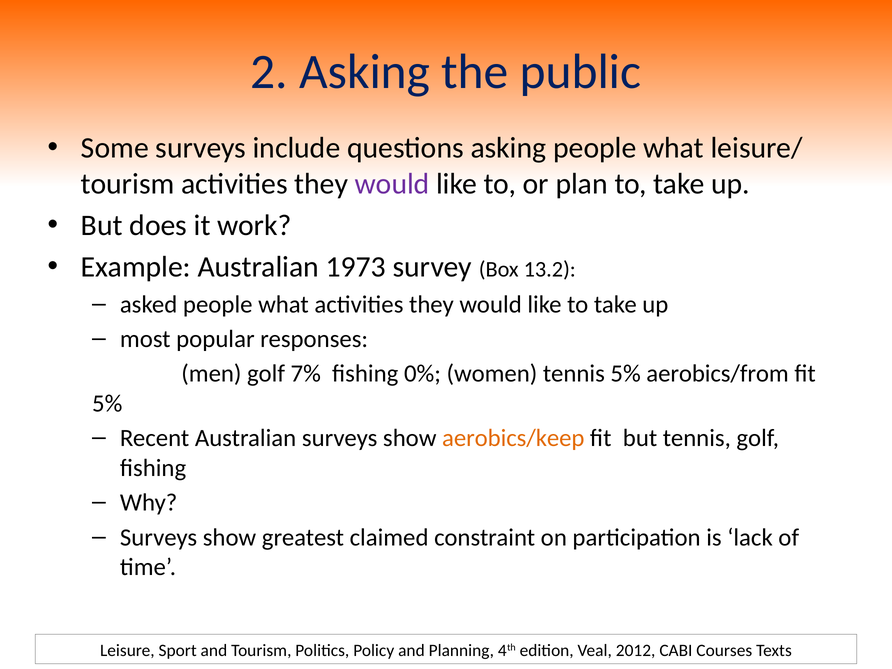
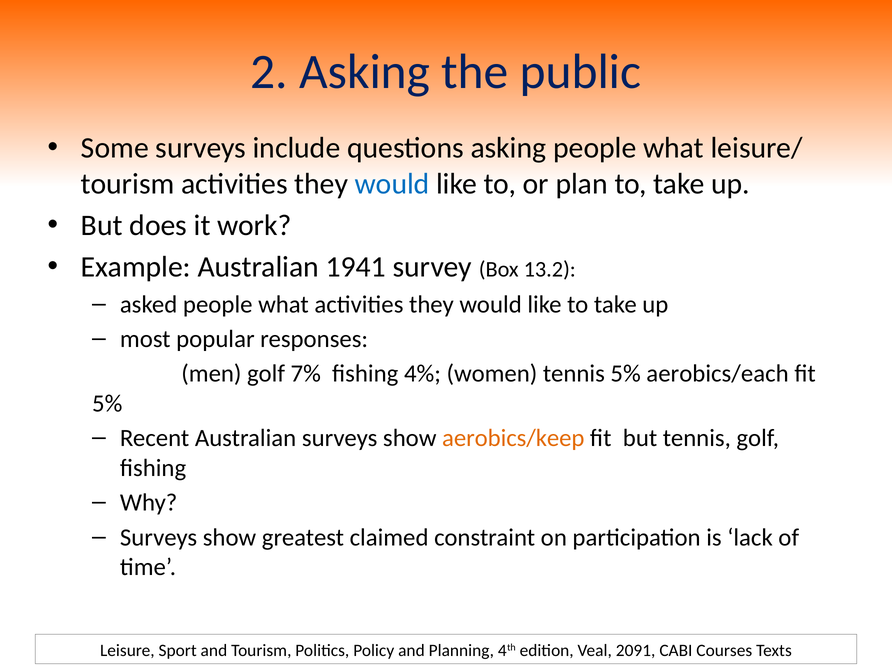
would at (392, 184) colour: purple -> blue
1973: 1973 -> 1941
0%: 0% -> 4%
aerobics/from: aerobics/from -> aerobics/each
2012: 2012 -> 2091
